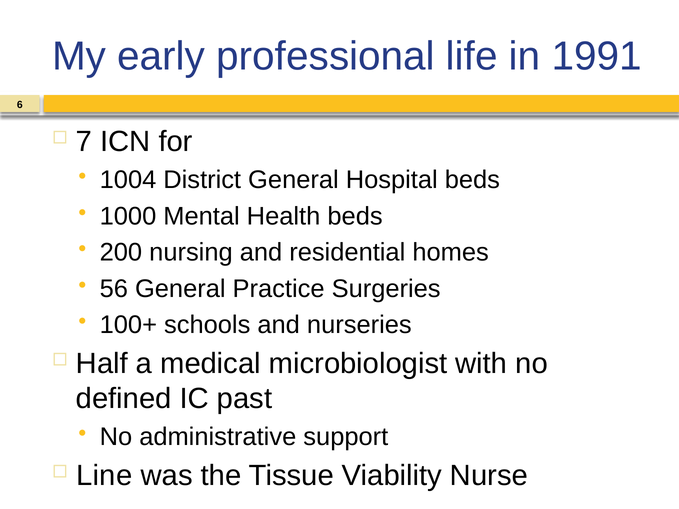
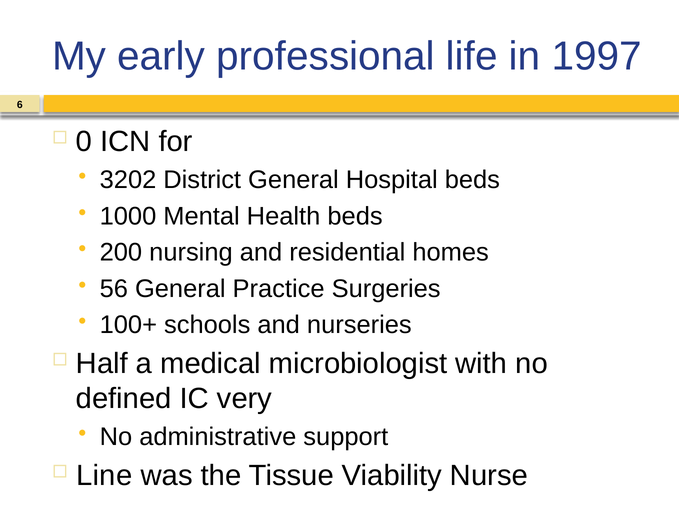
1991: 1991 -> 1997
7: 7 -> 0
1004: 1004 -> 3202
past: past -> very
